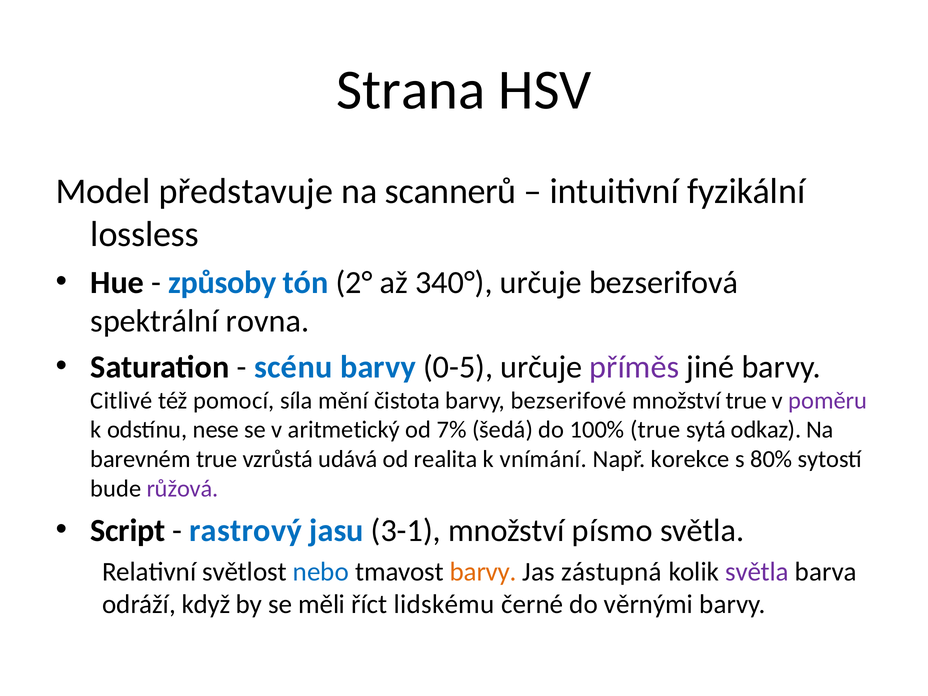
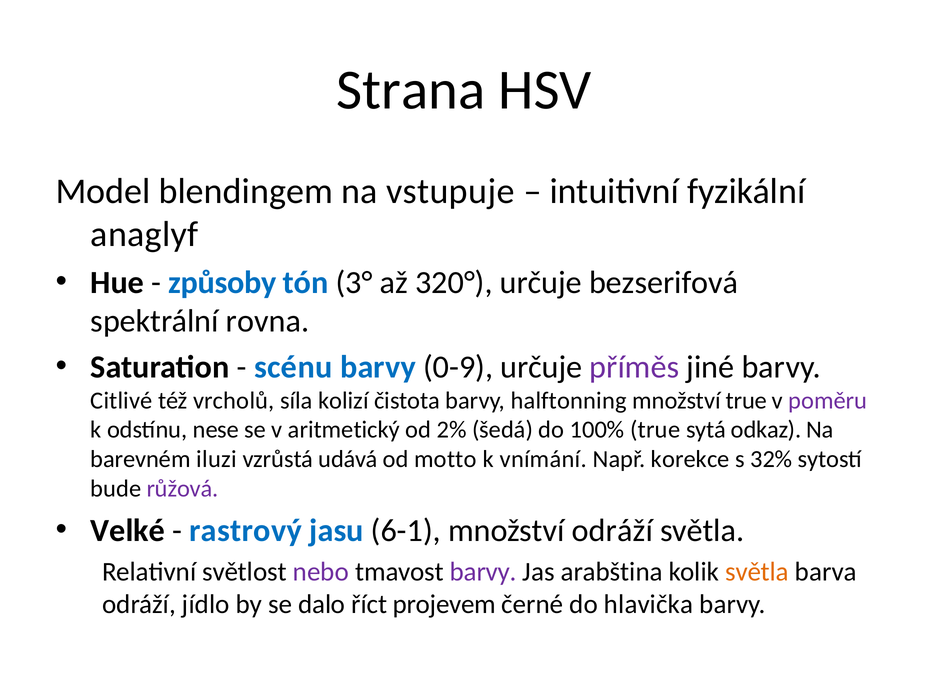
představuje: představuje -> blendingem
scannerů: scannerů -> vstupuje
lossless: lossless -> anaglyf
2°: 2° -> 3°
340°: 340° -> 320°
0-5: 0-5 -> 0-9
pomocí: pomocí -> vrcholů
mění: mění -> kolizí
bezserifové: bezserifové -> halftonning
7%: 7% -> 2%
barevném true: true -> iluzi
realita: realita -> motto
80%: 80% -> 32%
Script: Script -> Velké
3-1: 3-1 -> 6-1
množství písmo: písmo -> odráží
nebo colour: blue -> purple
barvy at (483, 572) colour: orange -> purple
zástupná: zástupná -> arabština
světla at (757, 572) colour: purple -> orange
když: když -> jídlo
měli: měli -> dalo
lidskému: lidskému -> projevem
věrnými: věrnými -> hlavička
